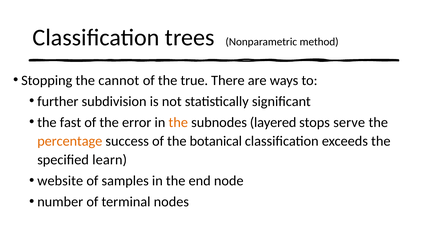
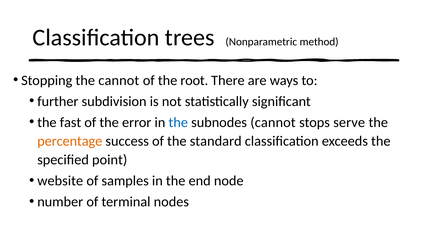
true: true -> root
the at (178, 123) colour: orange -> blue
subnodes layered: layered -> cannot
botanical: botanical -> standard
learn: learn -> point
